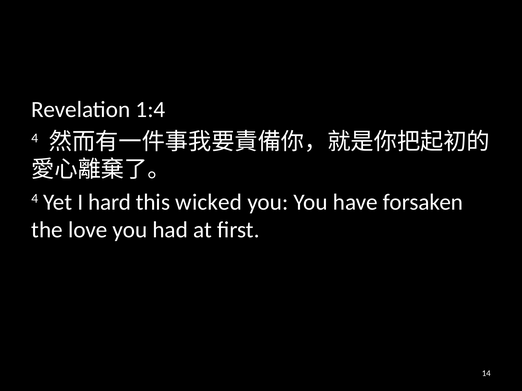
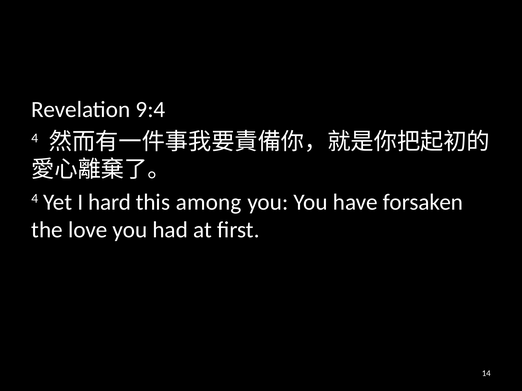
1:4: 1:4 -> 9:4
wicked: wicked -> among
